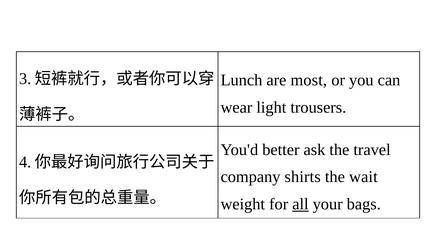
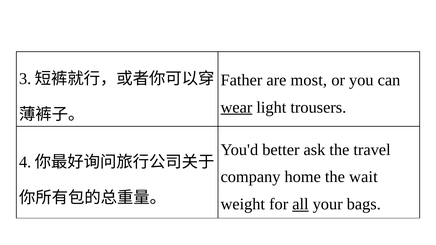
Lunch: Lunch -> Father
wear underline: none -> present
shirts: shirts -> home
